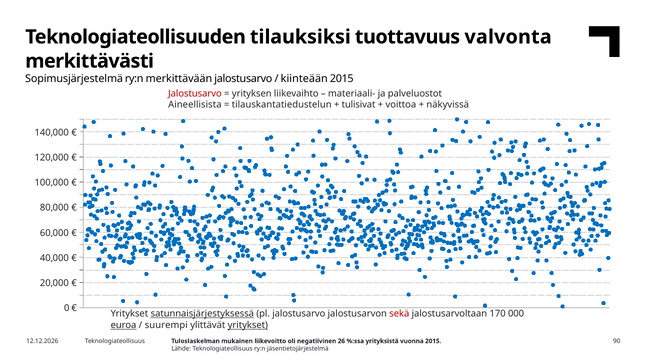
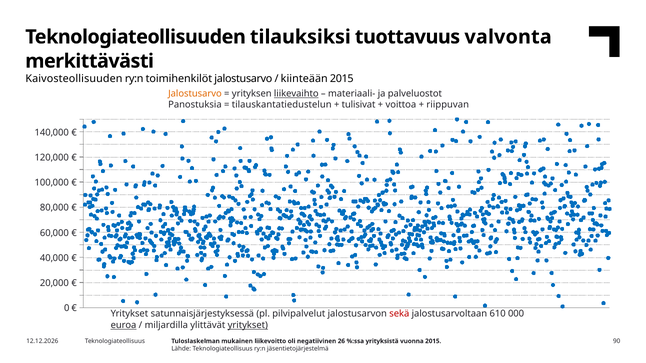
Sopimusjärjestelmä: Sopimusjärjestelmä -> Kaivosteollisuuden
merkittävään: merkittävään -> toimihenkilöt
Jalostusarvo at (195, 94) colour: red -> orange
liikevaihto underline: none -> present
Aineellisista: Aineellisista -> Panostuksia
näkyvissä: näkyvissä -> riippuvan
satunnaisjärjestyksessä underline: present -> none
pl jalostusarvo: jalostusarvo -> pilvipalvelut
170: 170 -> 610
suurempi: suurempi -> miljardilla
